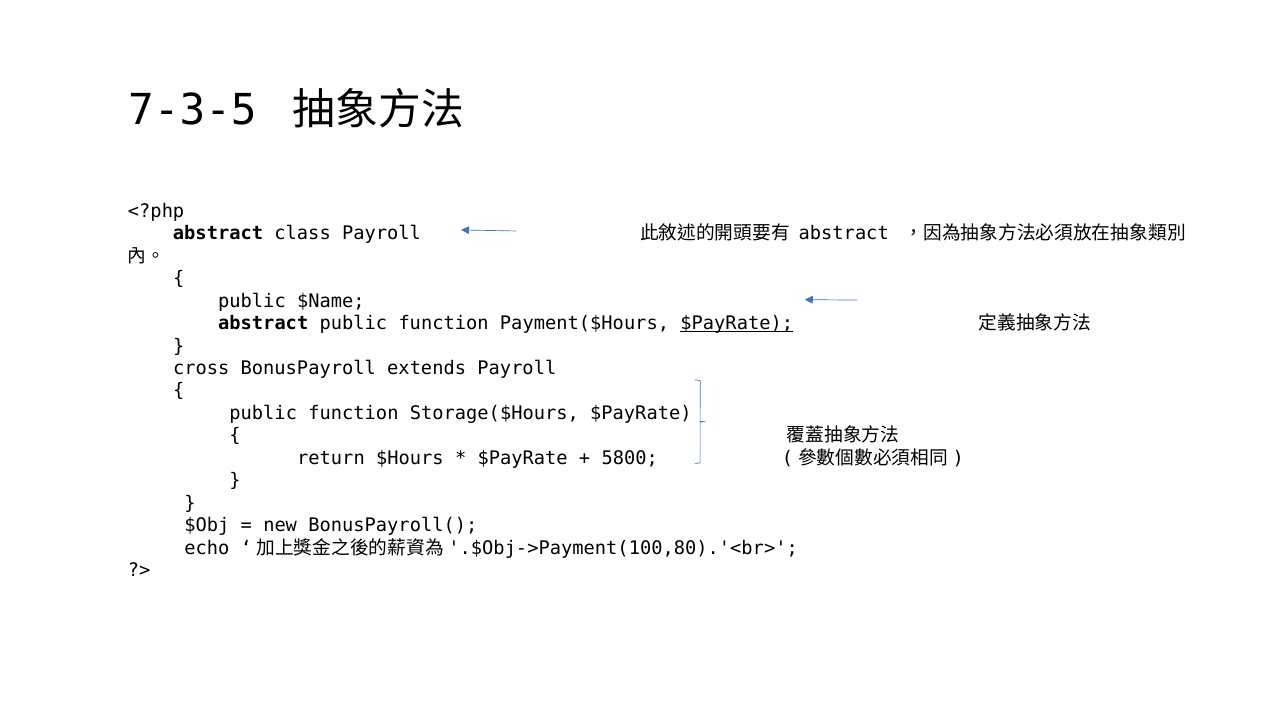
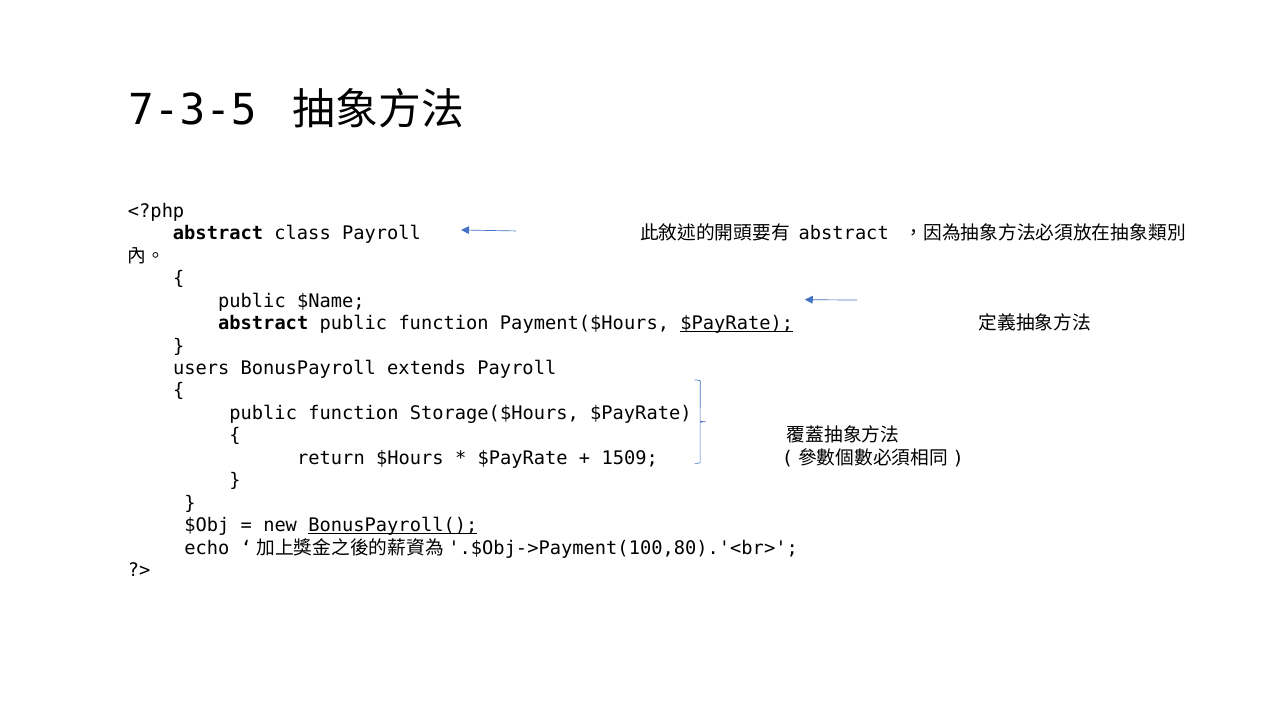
cross: cross -> users
5800: 5800 -> 1509
BonusPayroll( underline: none -> present
